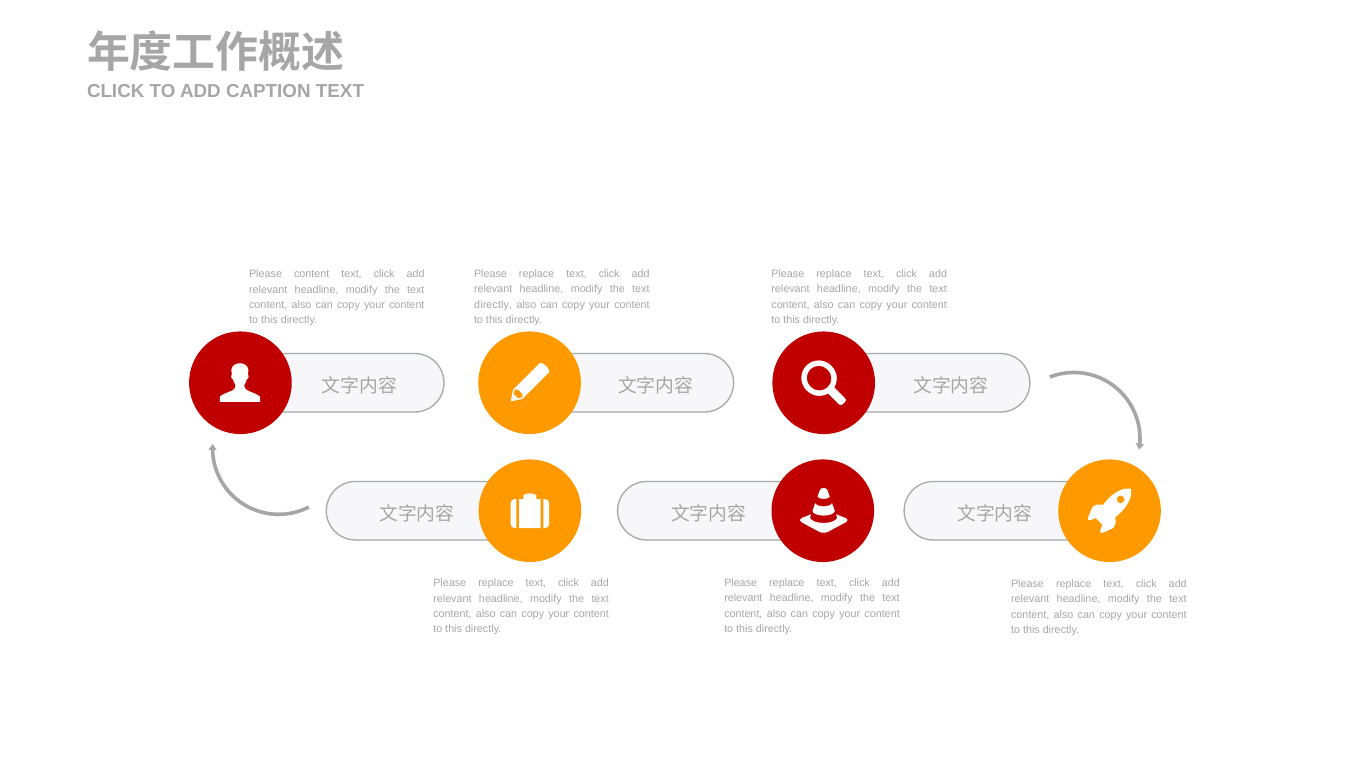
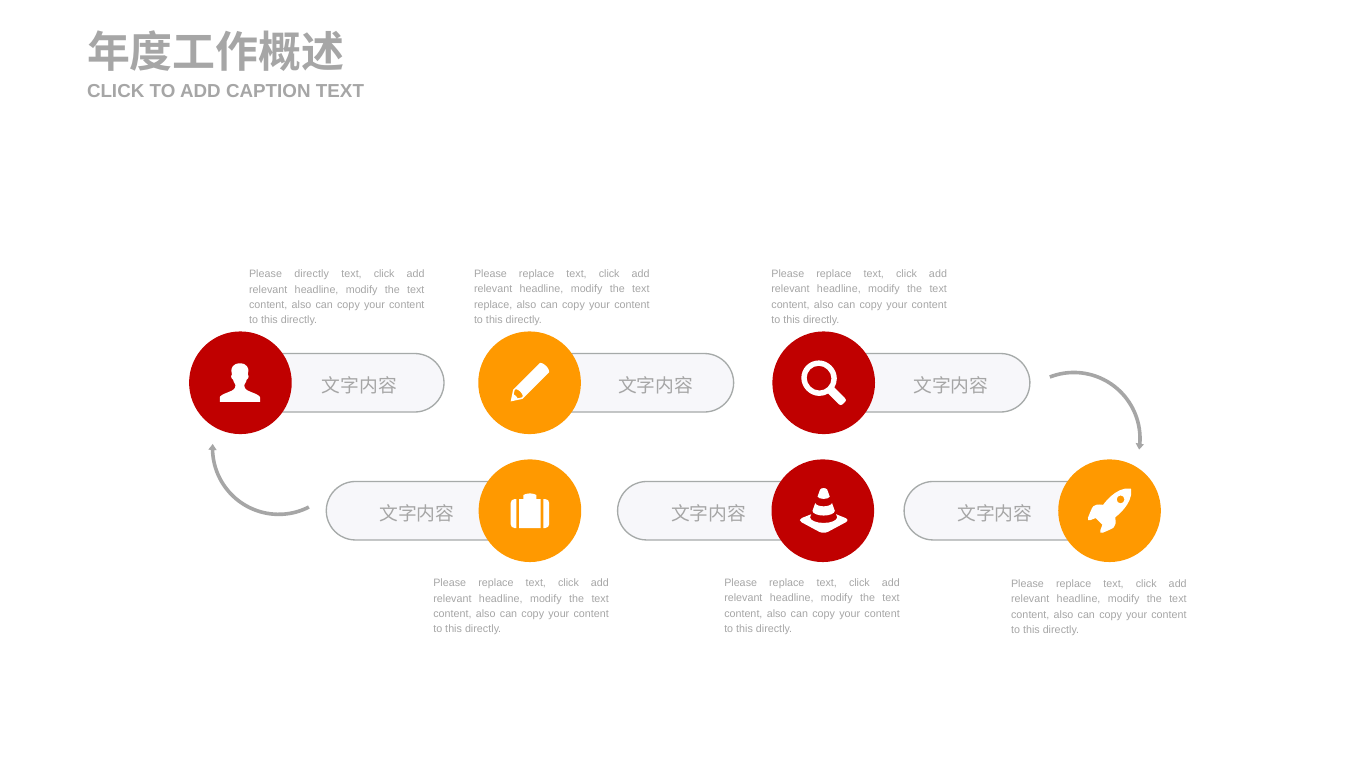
Please content: content -> directly
directly at (493, 305): directly -> replace
